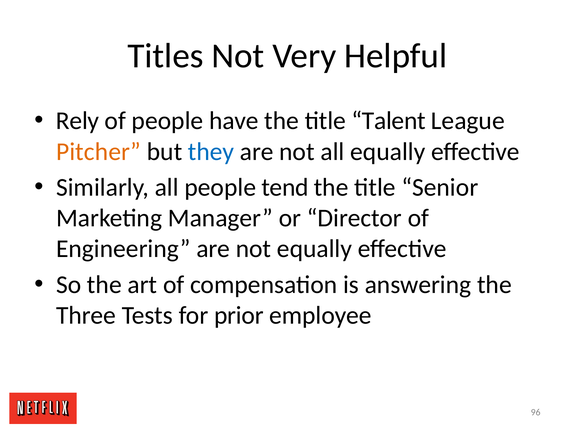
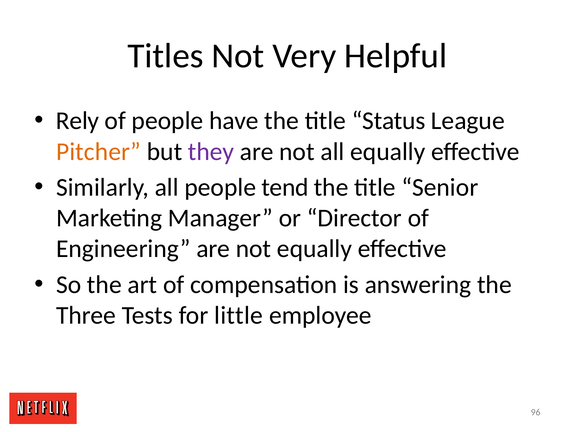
Talent: Talent -> Status
they colour: blue -> purple
prior: prior -> little
